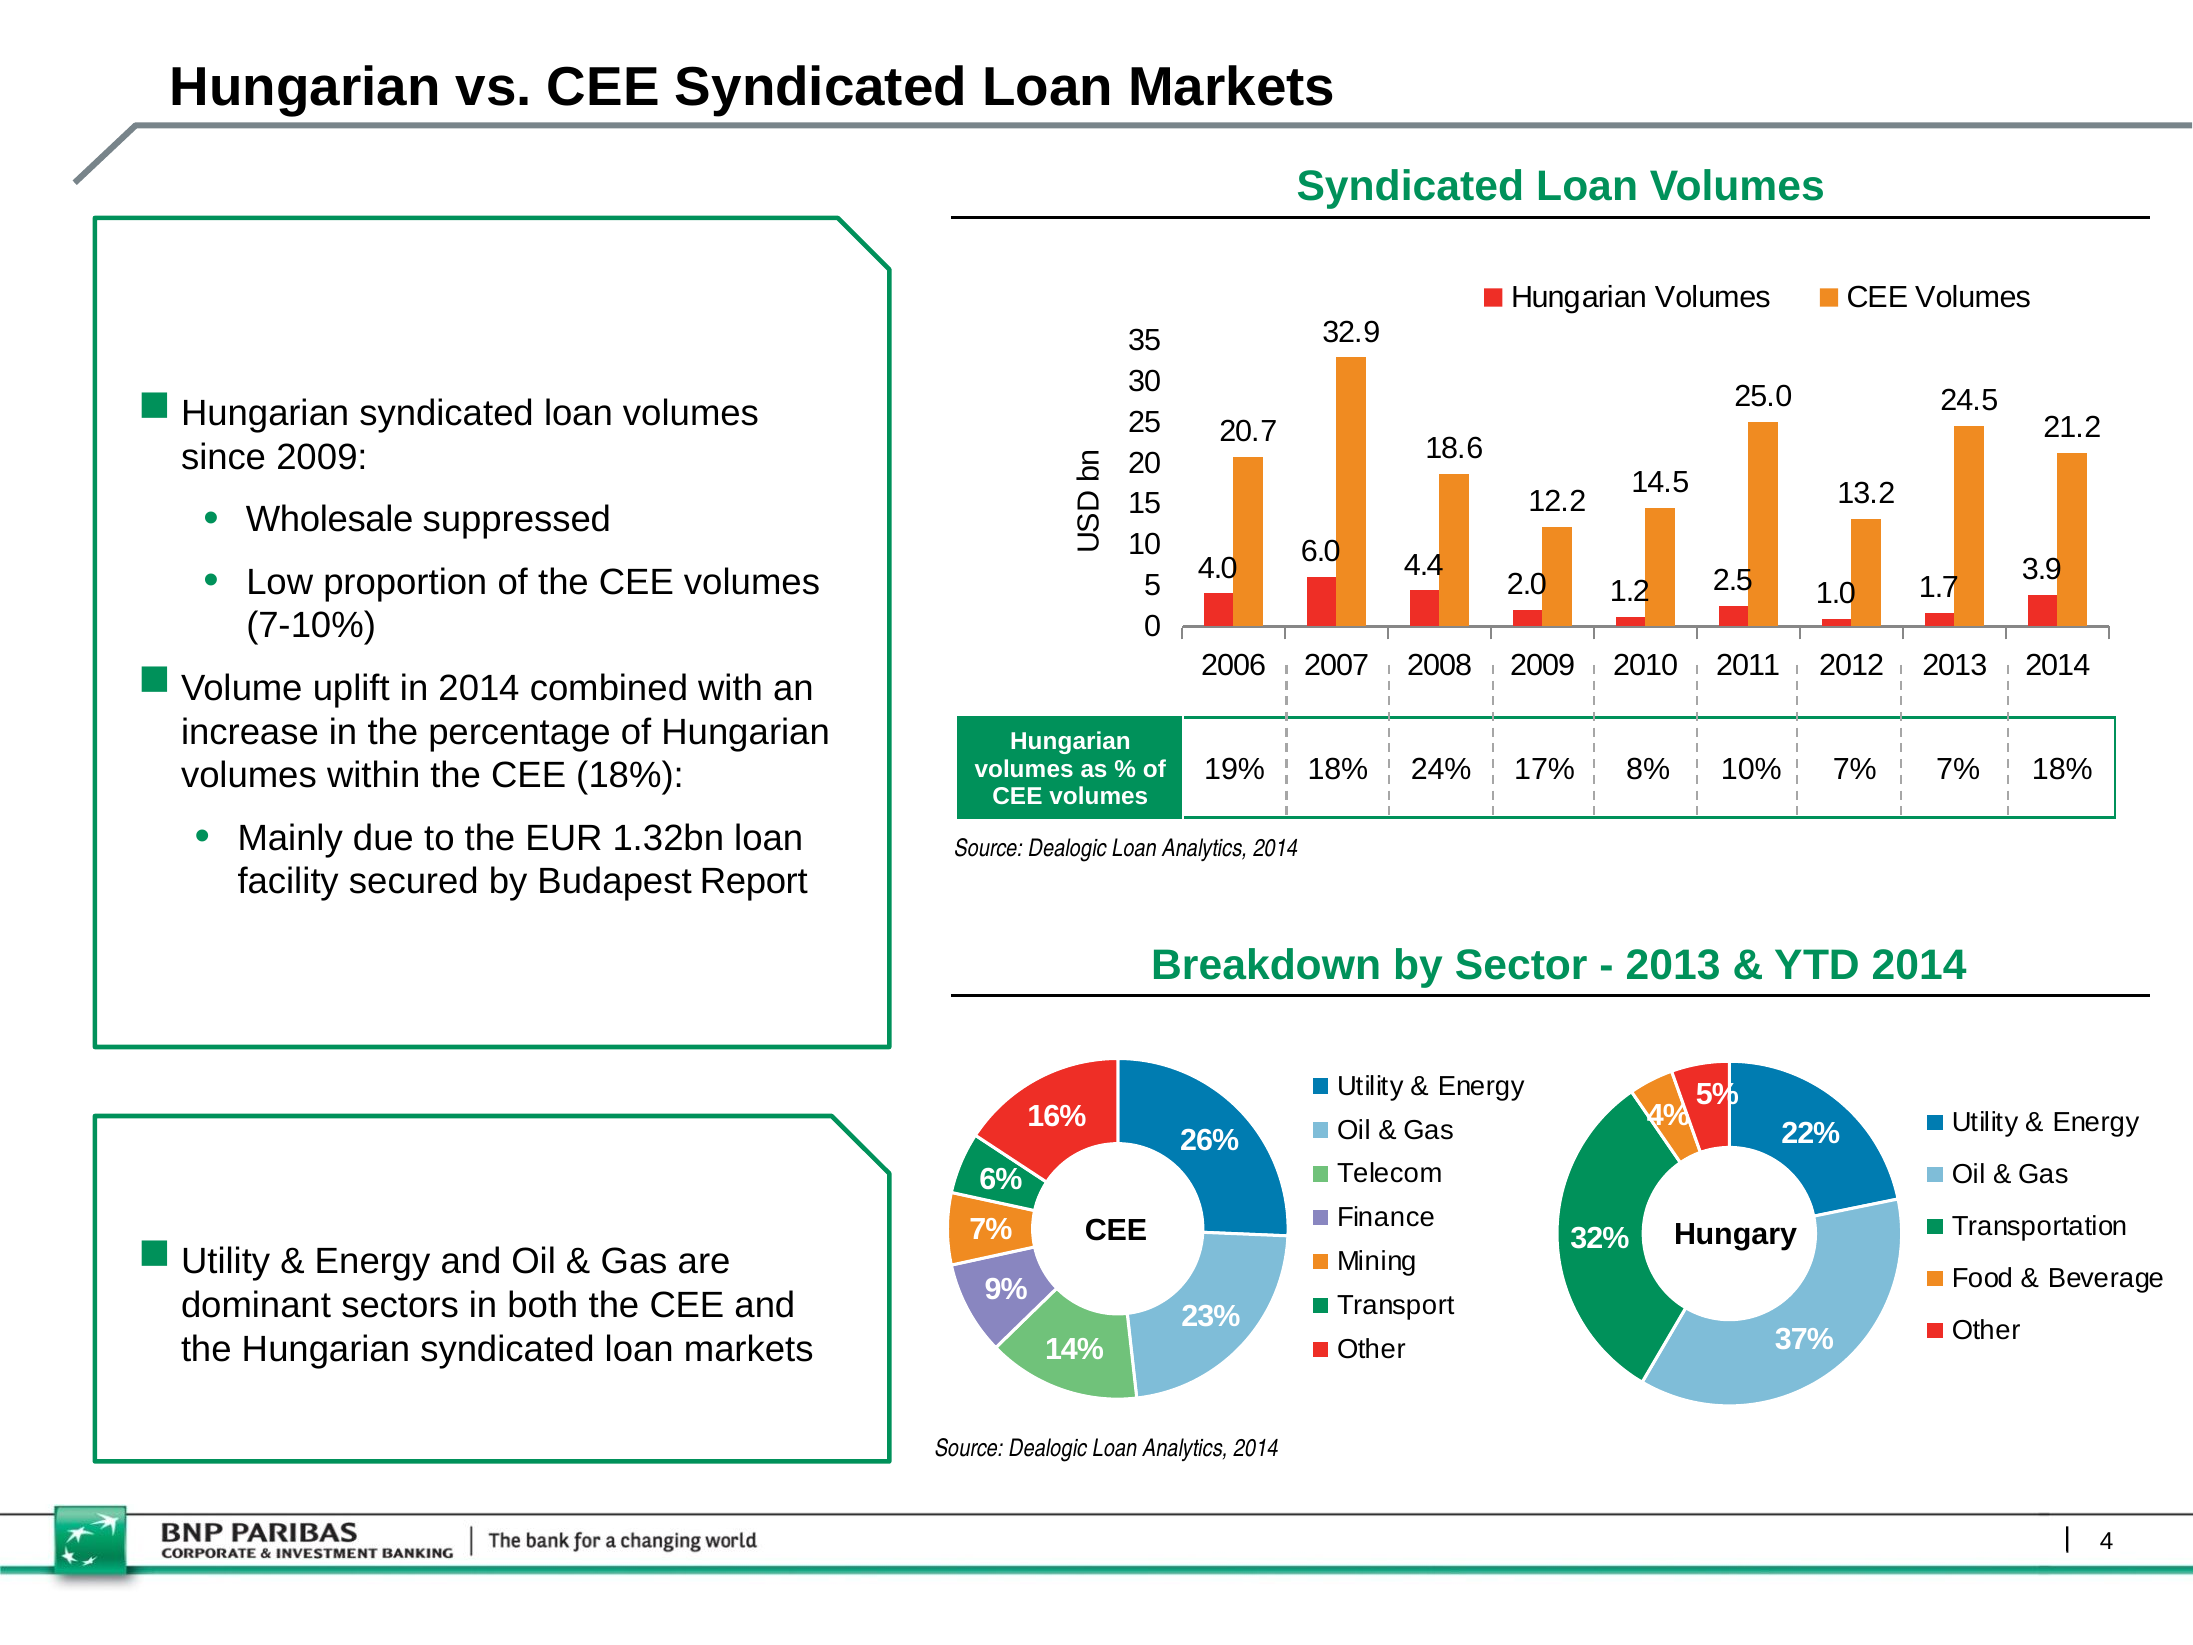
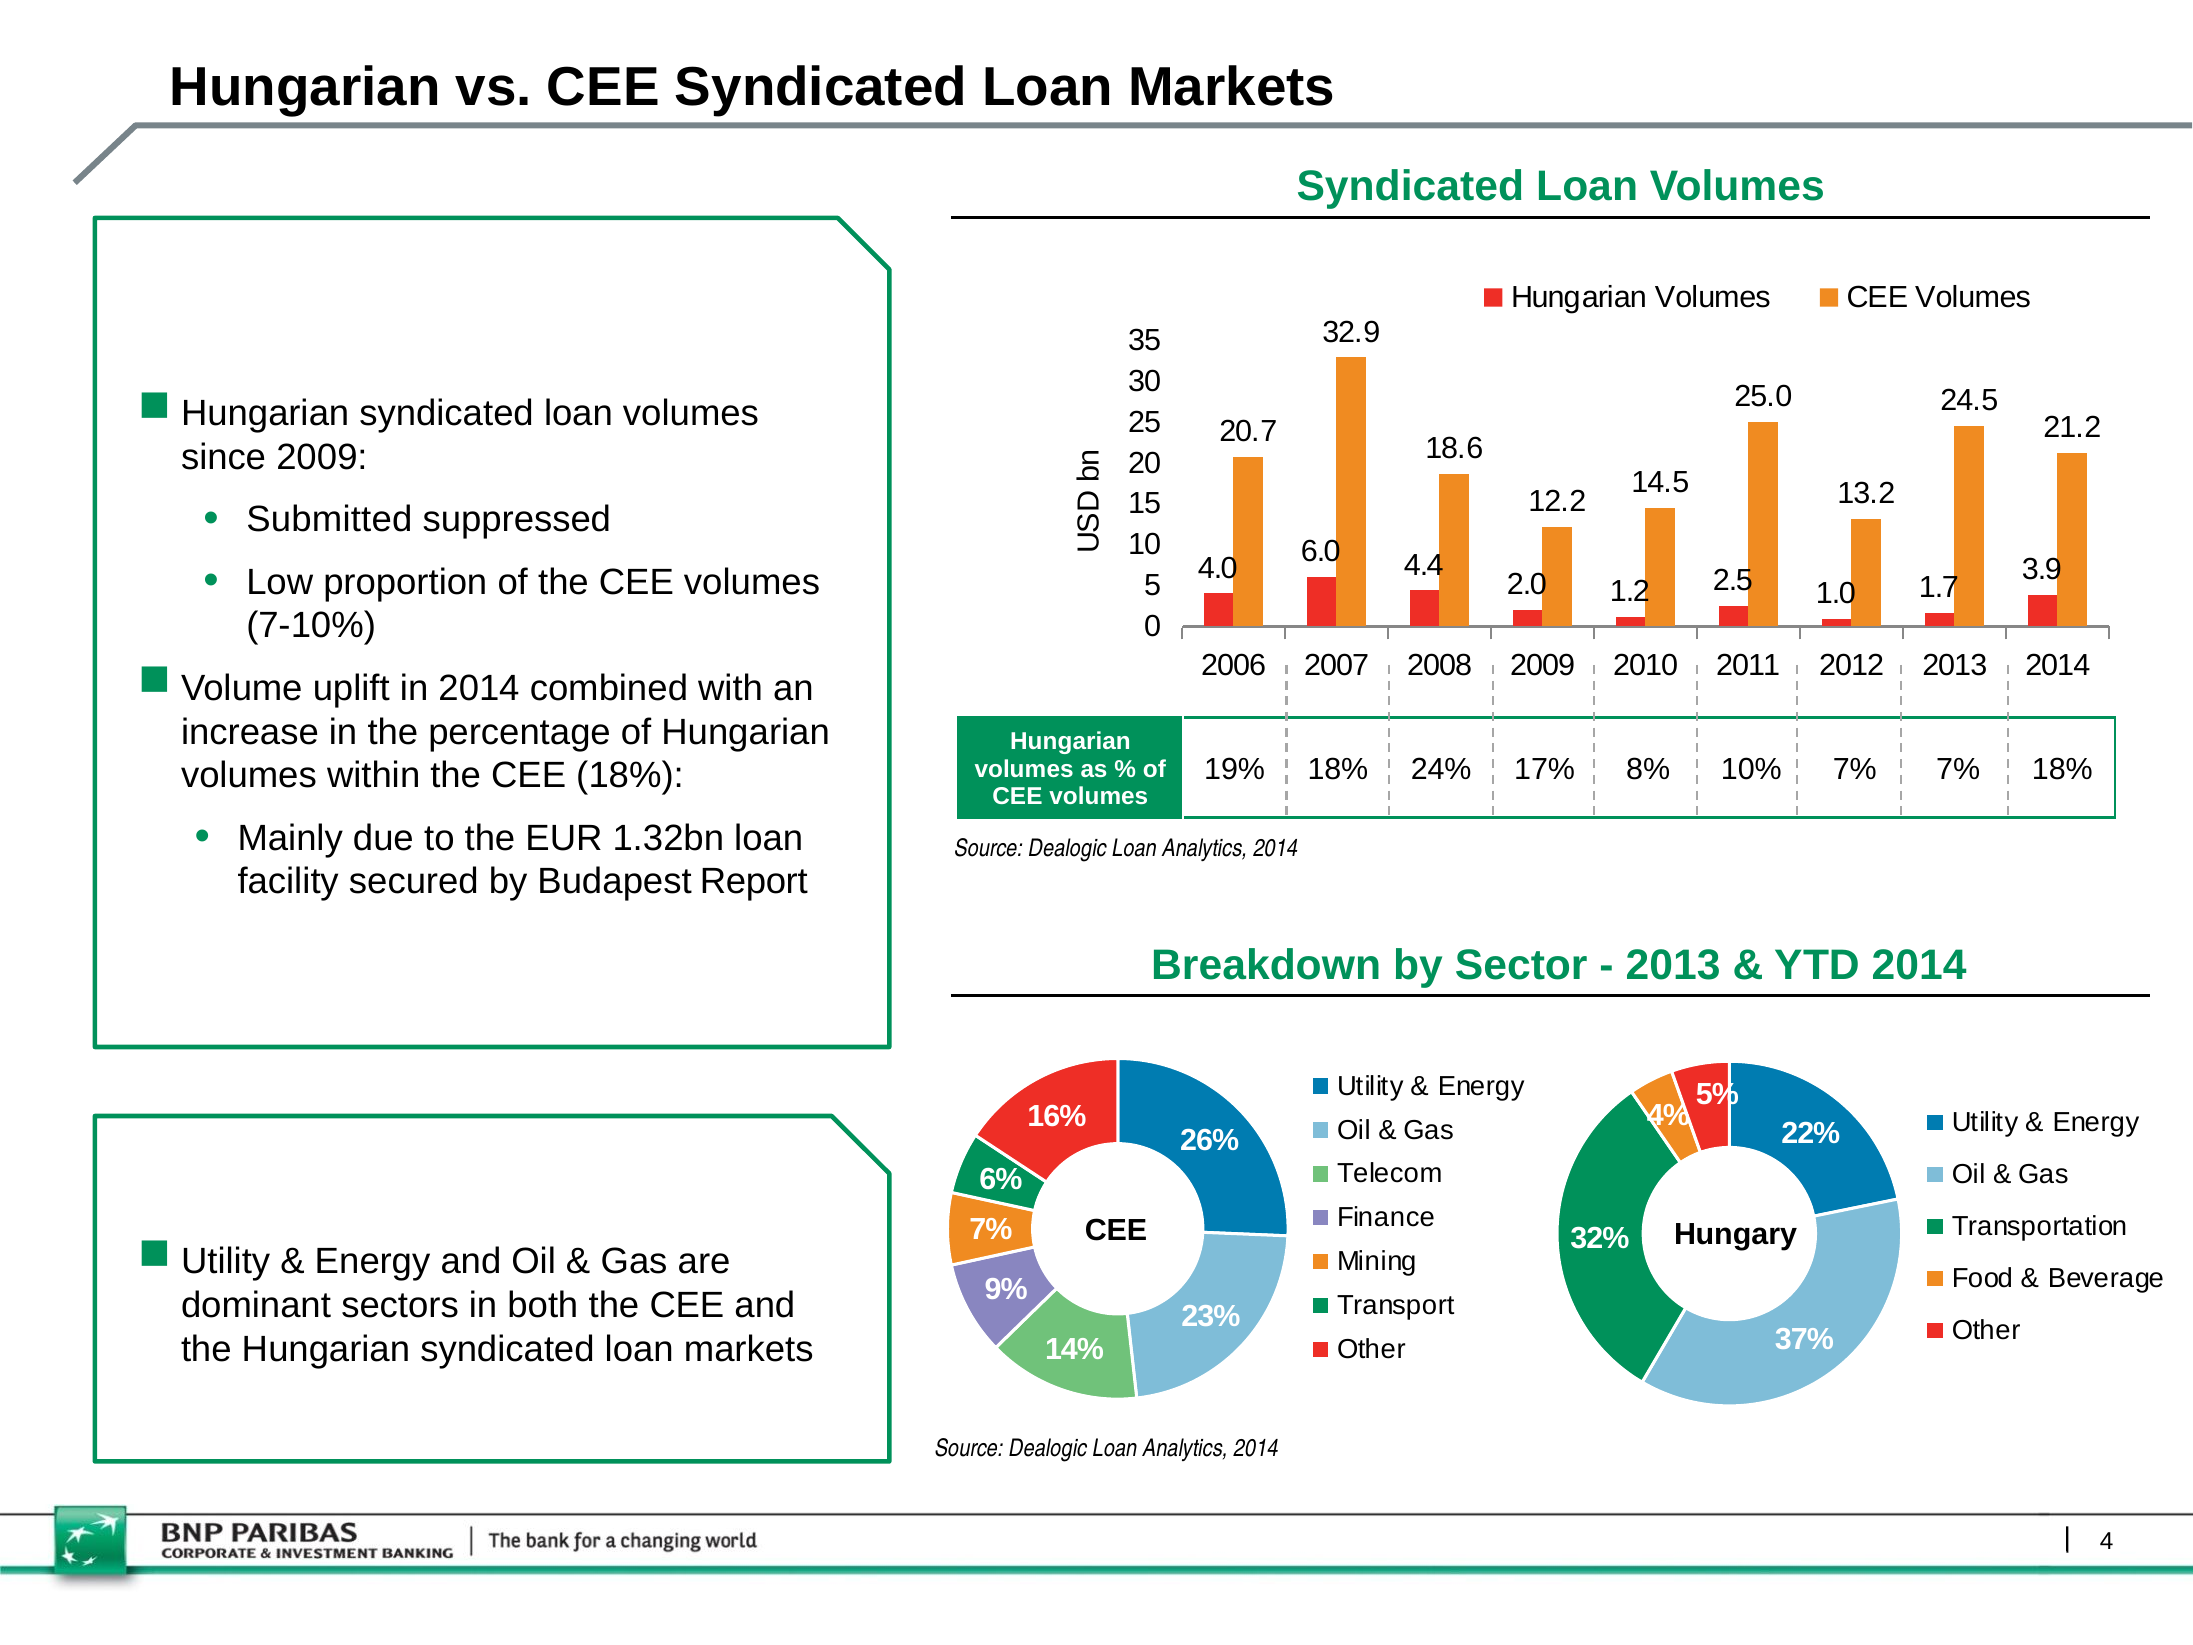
Wholesale: Wholesale -> Submitted
